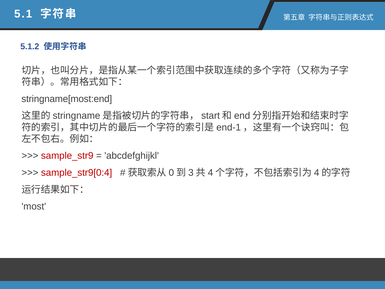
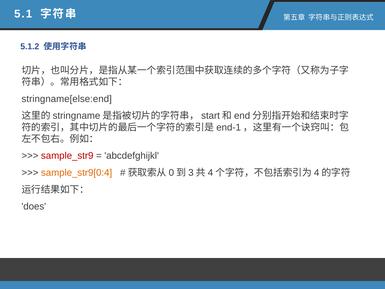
stringname[most:end: stringname[most:end -> stringname[else:end
sample_str9[0:4 colour: red -> orange
most: most -> does
